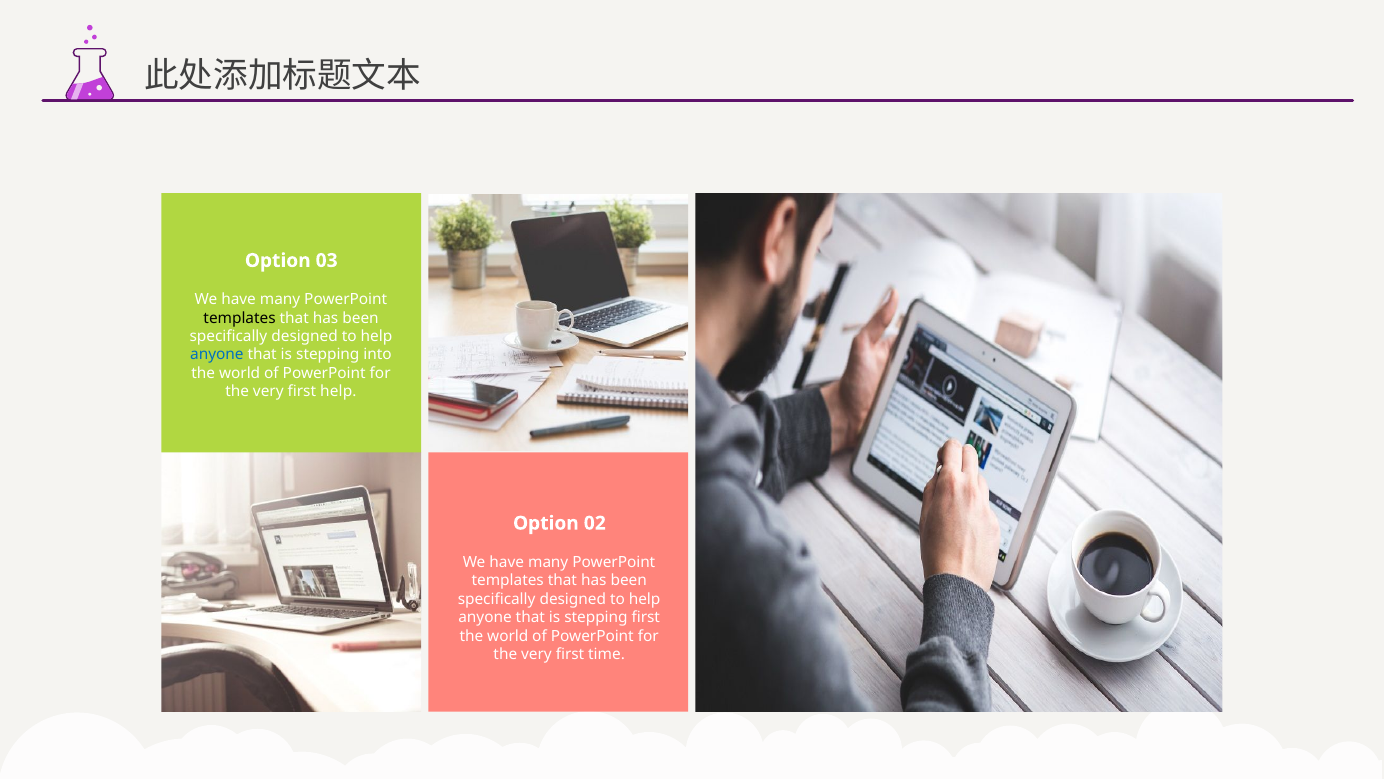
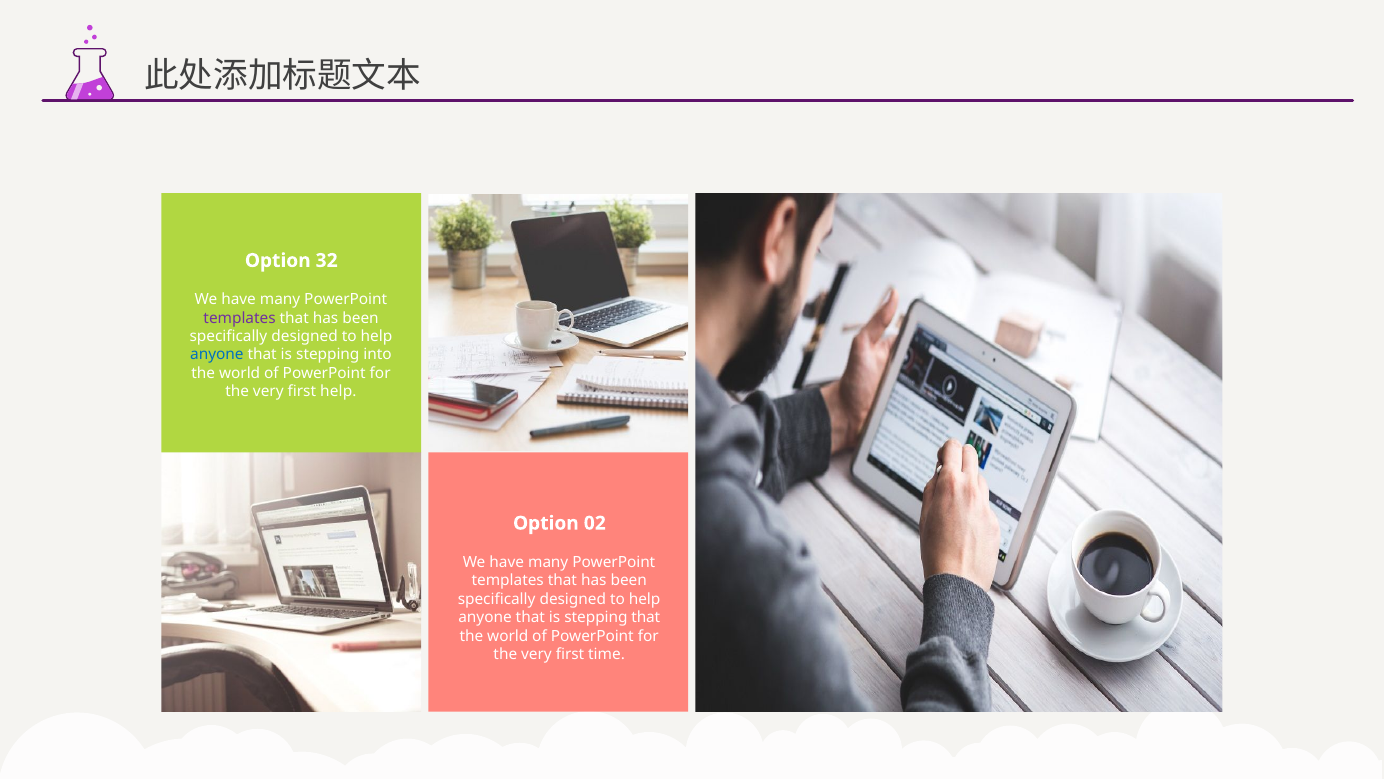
03: 03 -> 32
templates at (240, 318) colour: black -> purple
stepping first: first -> that
